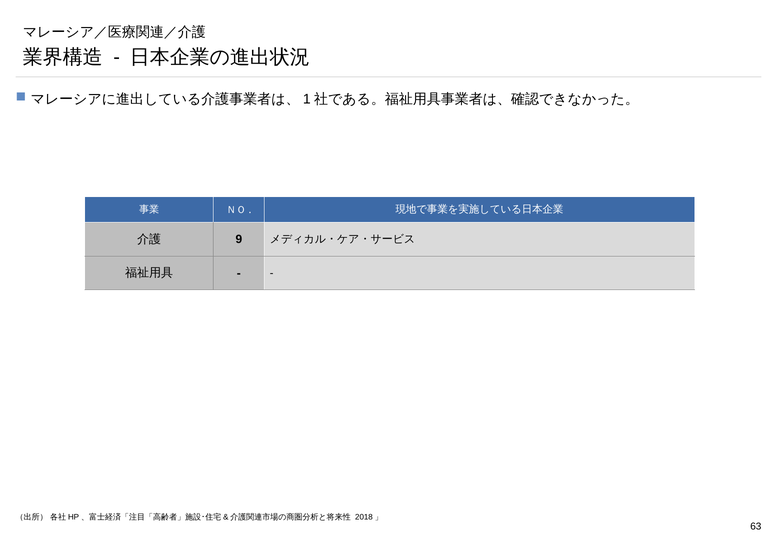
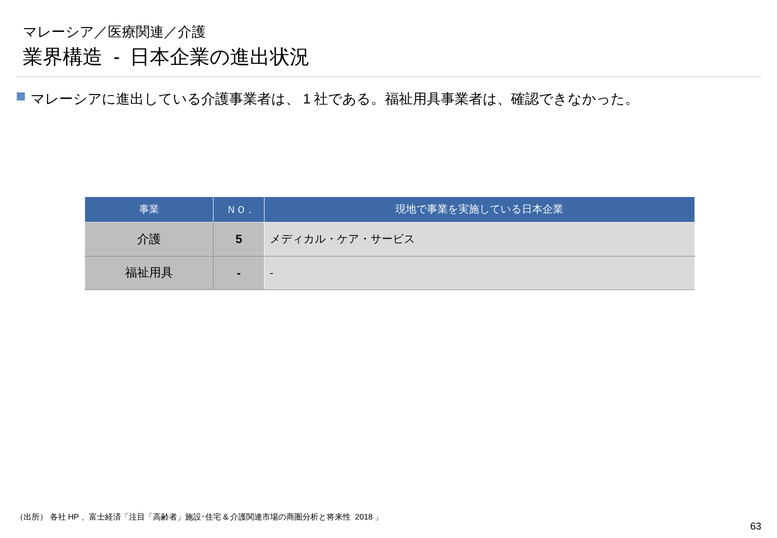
9: 9 -> 5
